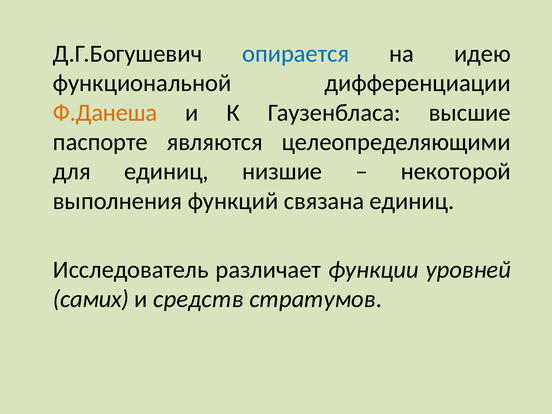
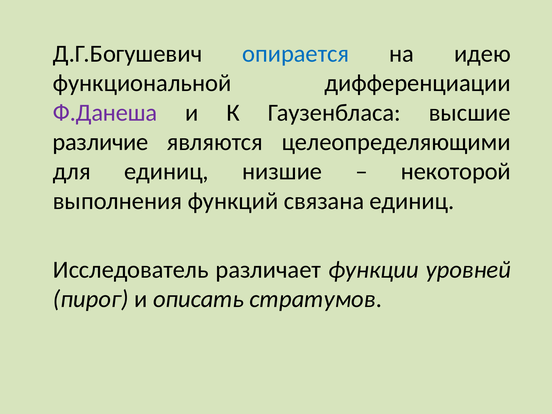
Ф.Данеша colour: orange -> purple
паспорте: паспорте -> различие
самих: самих -> пирог
средств: средств -> описать
